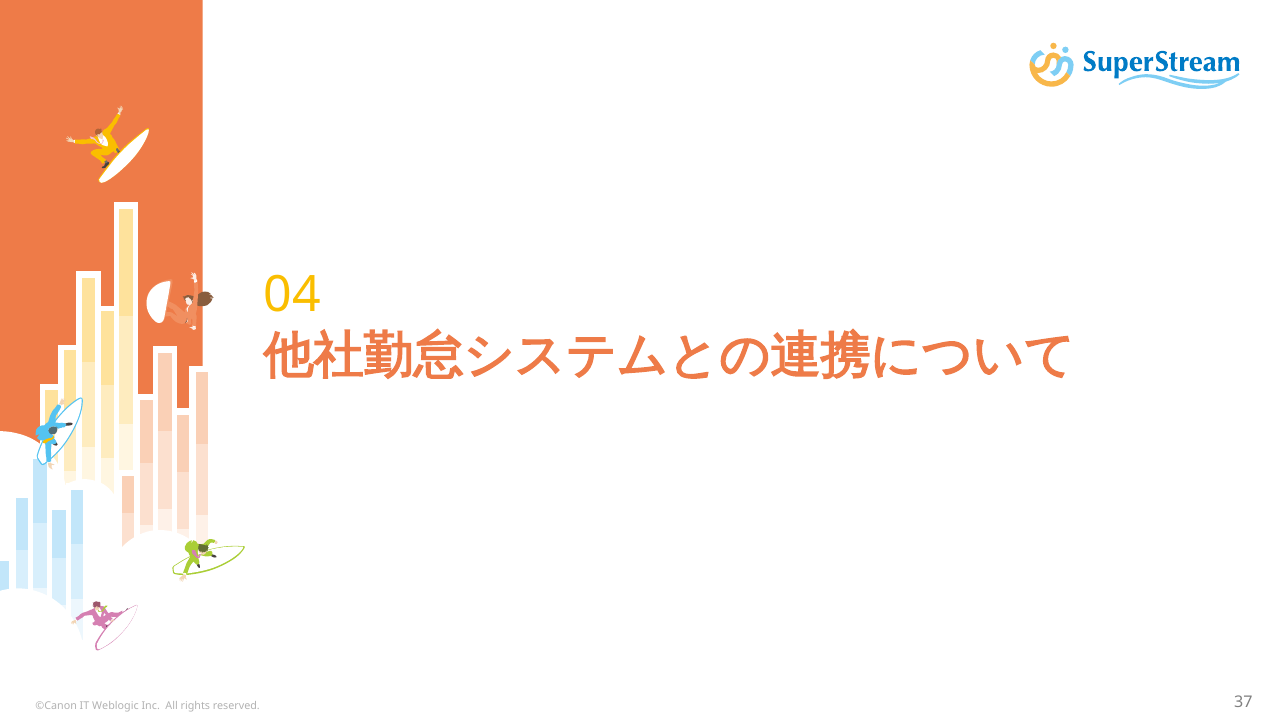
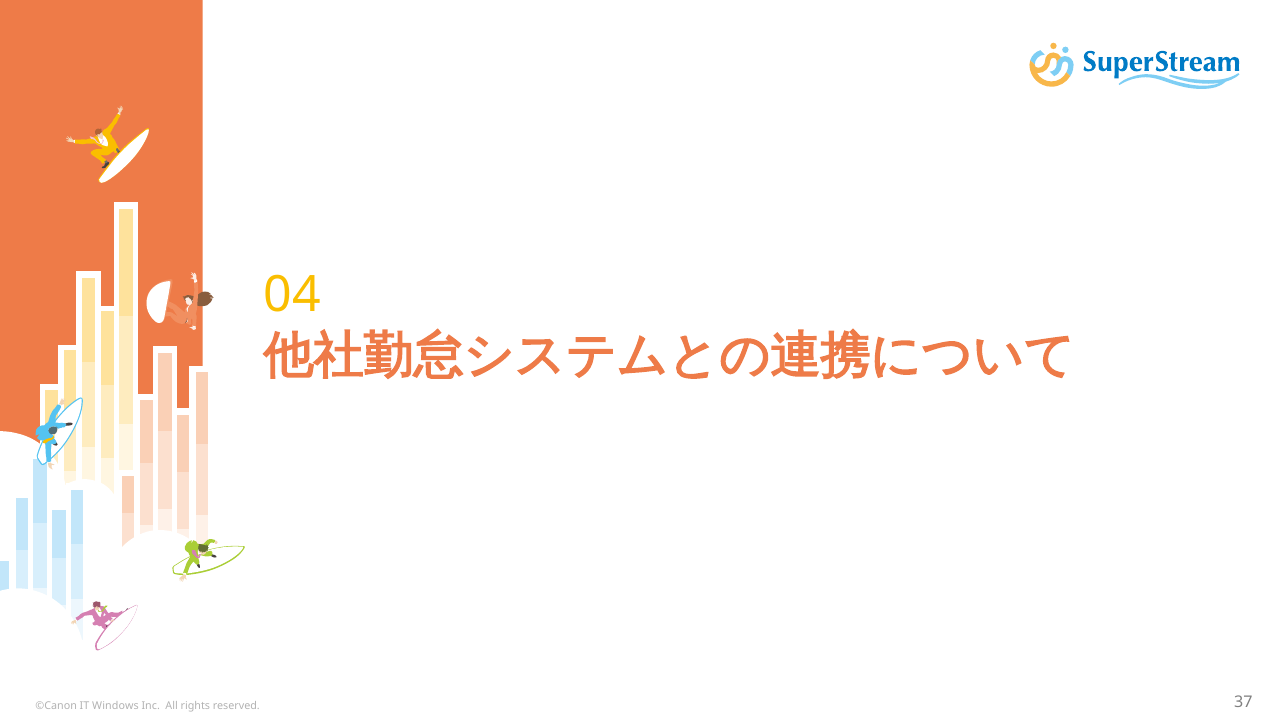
Weblogic: Weblogic -> Windows
